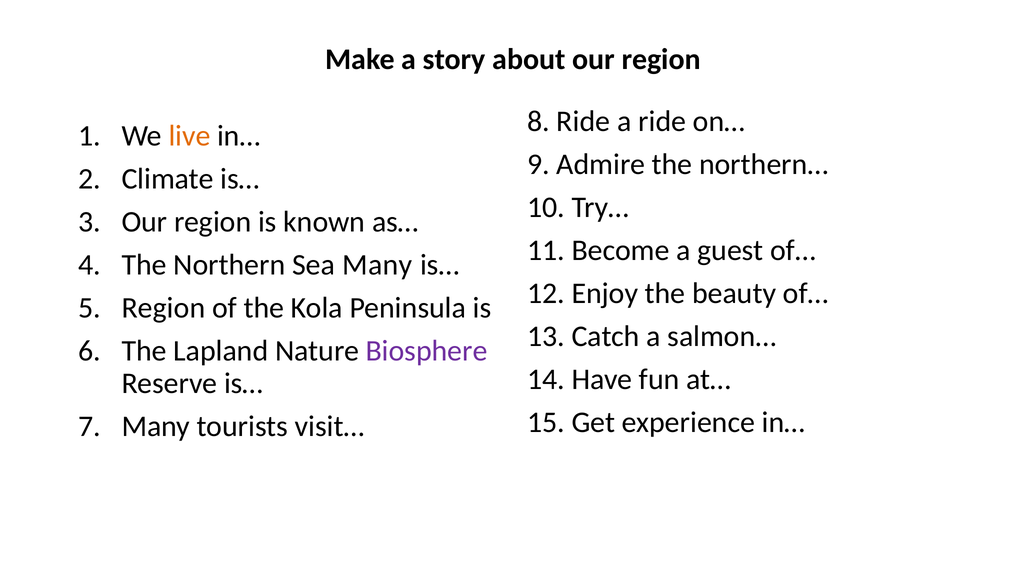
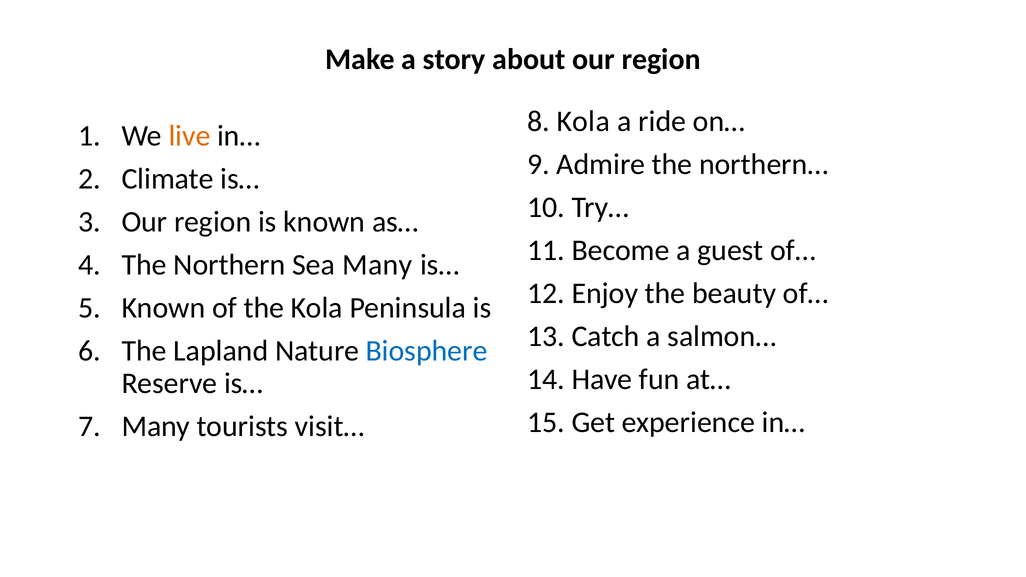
8 Ride: Ride -> Kola
Region at (163, 308): Region -> Known
Biosphere colour: purple -> blue
